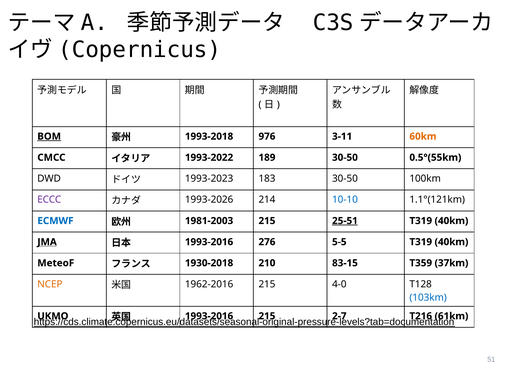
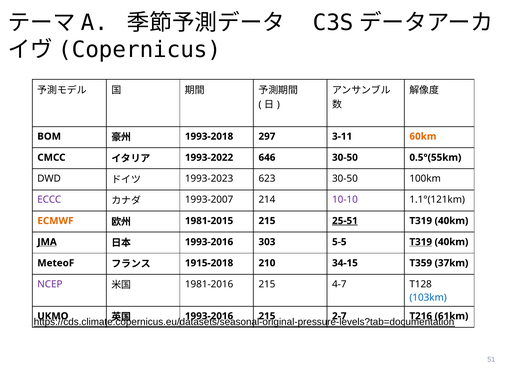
BOM underline: present -> none
976: 976 -> 297
189: 189 -> 646
183: 183 -> 623
1993-2026: 1993-2026 -> 1993-2007
10-10 colour: blue -> purple
ECMWF colour: blue -> orange
1981-2003: 1981-2003 -> 1981-2015
276: 276 -> 303
T319 at (421, 242) underline: none -> present
1930-2018: 1930-2018 -> 1915-2018
83-15: 83-15 -> 34-15
NCEP colour: orange -> purple
1962-2016: 1962-2016 -> 1981-2016
4-0: 4-0 -> 4-7
